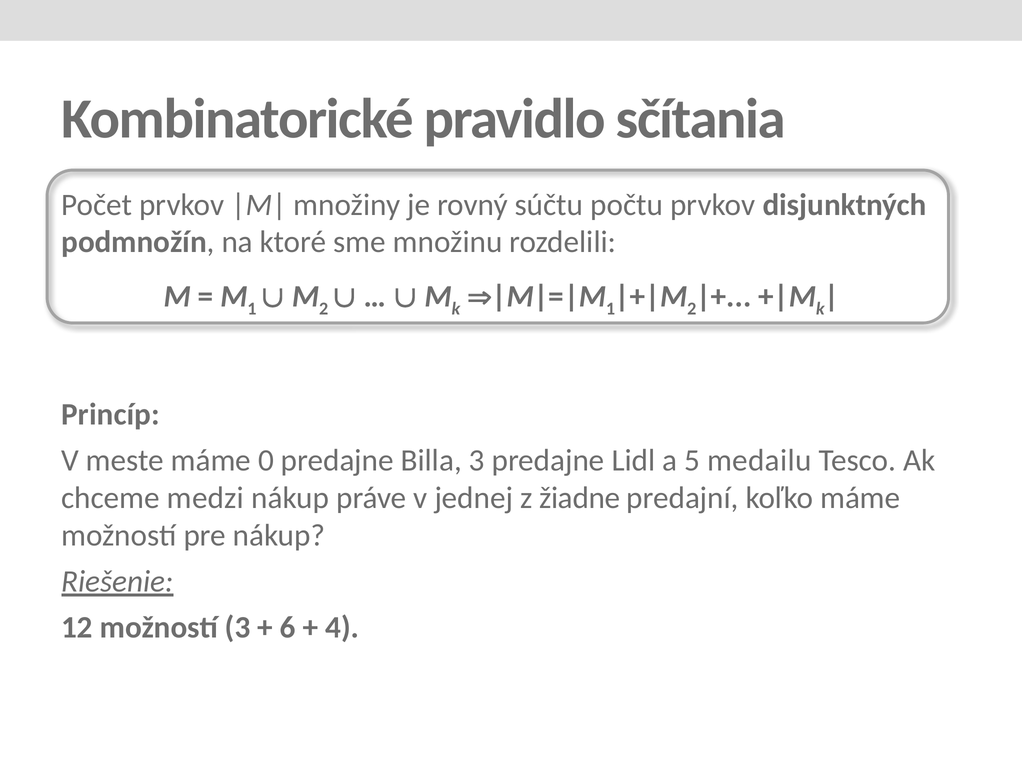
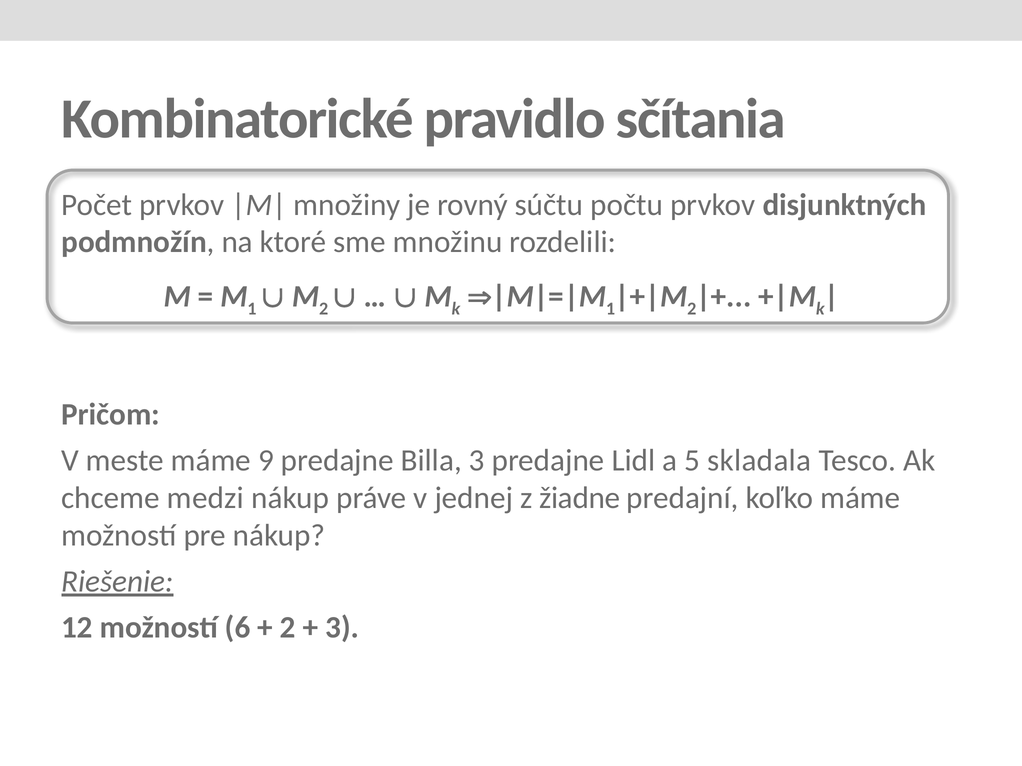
Princíp: Princíp -> Pričom
0: 0 -> 9
medailu: medailu -> skladala
možností 3: 3 -> 6
6 at (288, 628): 6 -> 2
4 at (342, 628): 4 -> 3
